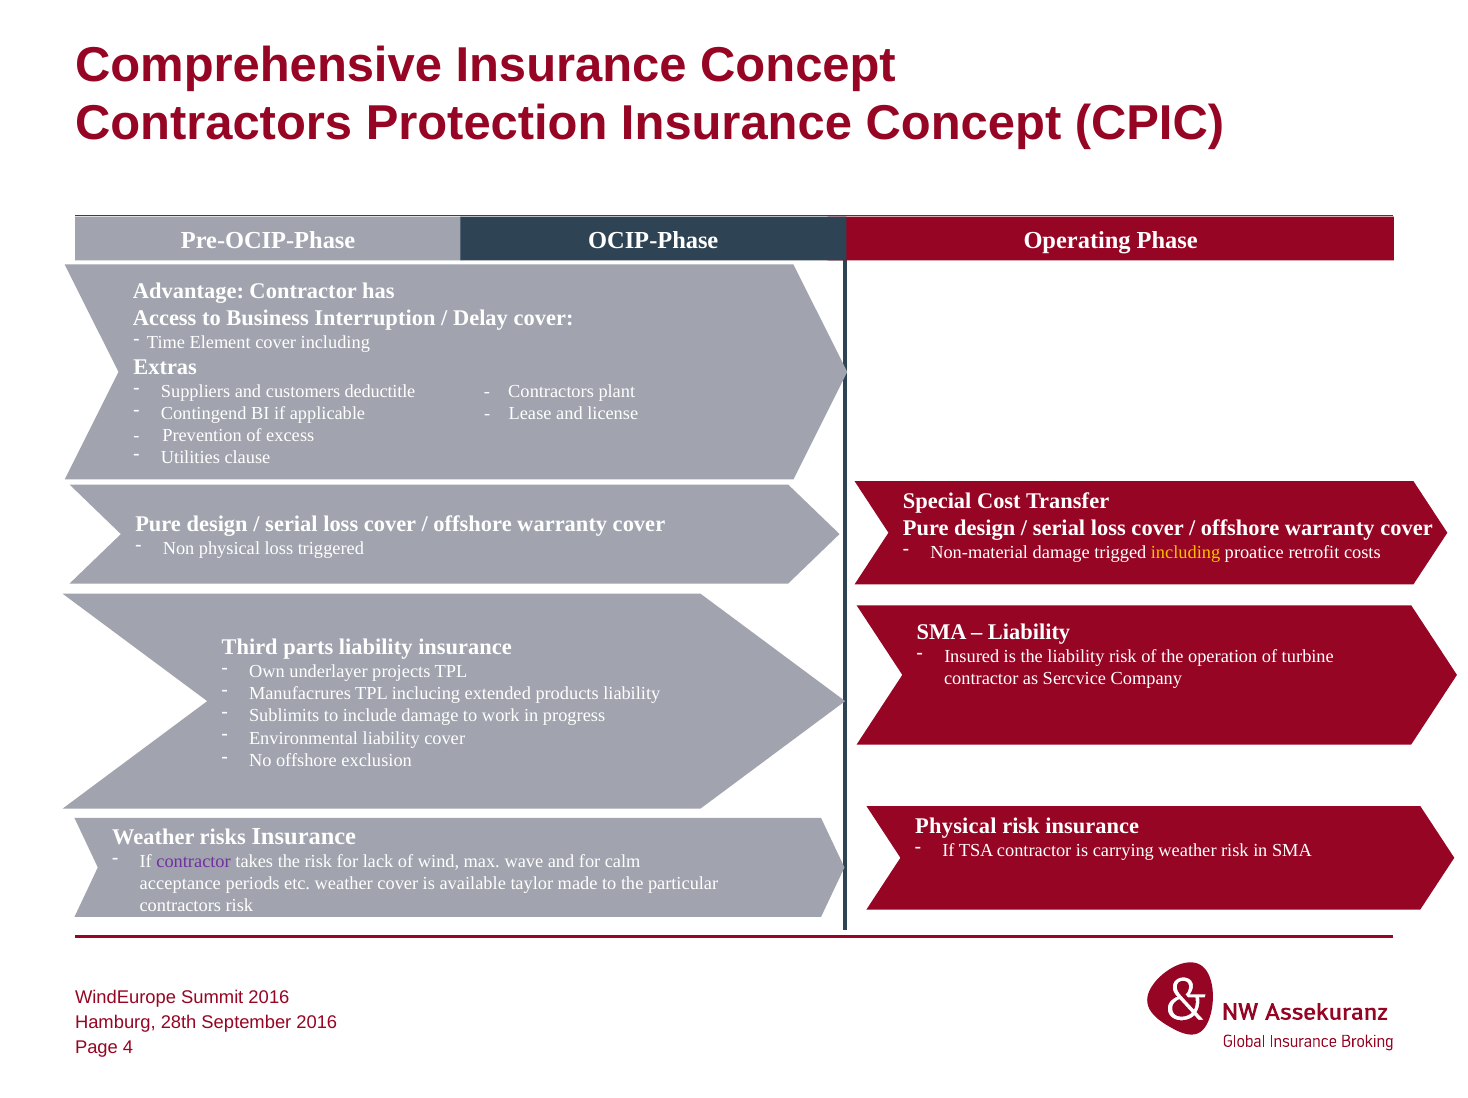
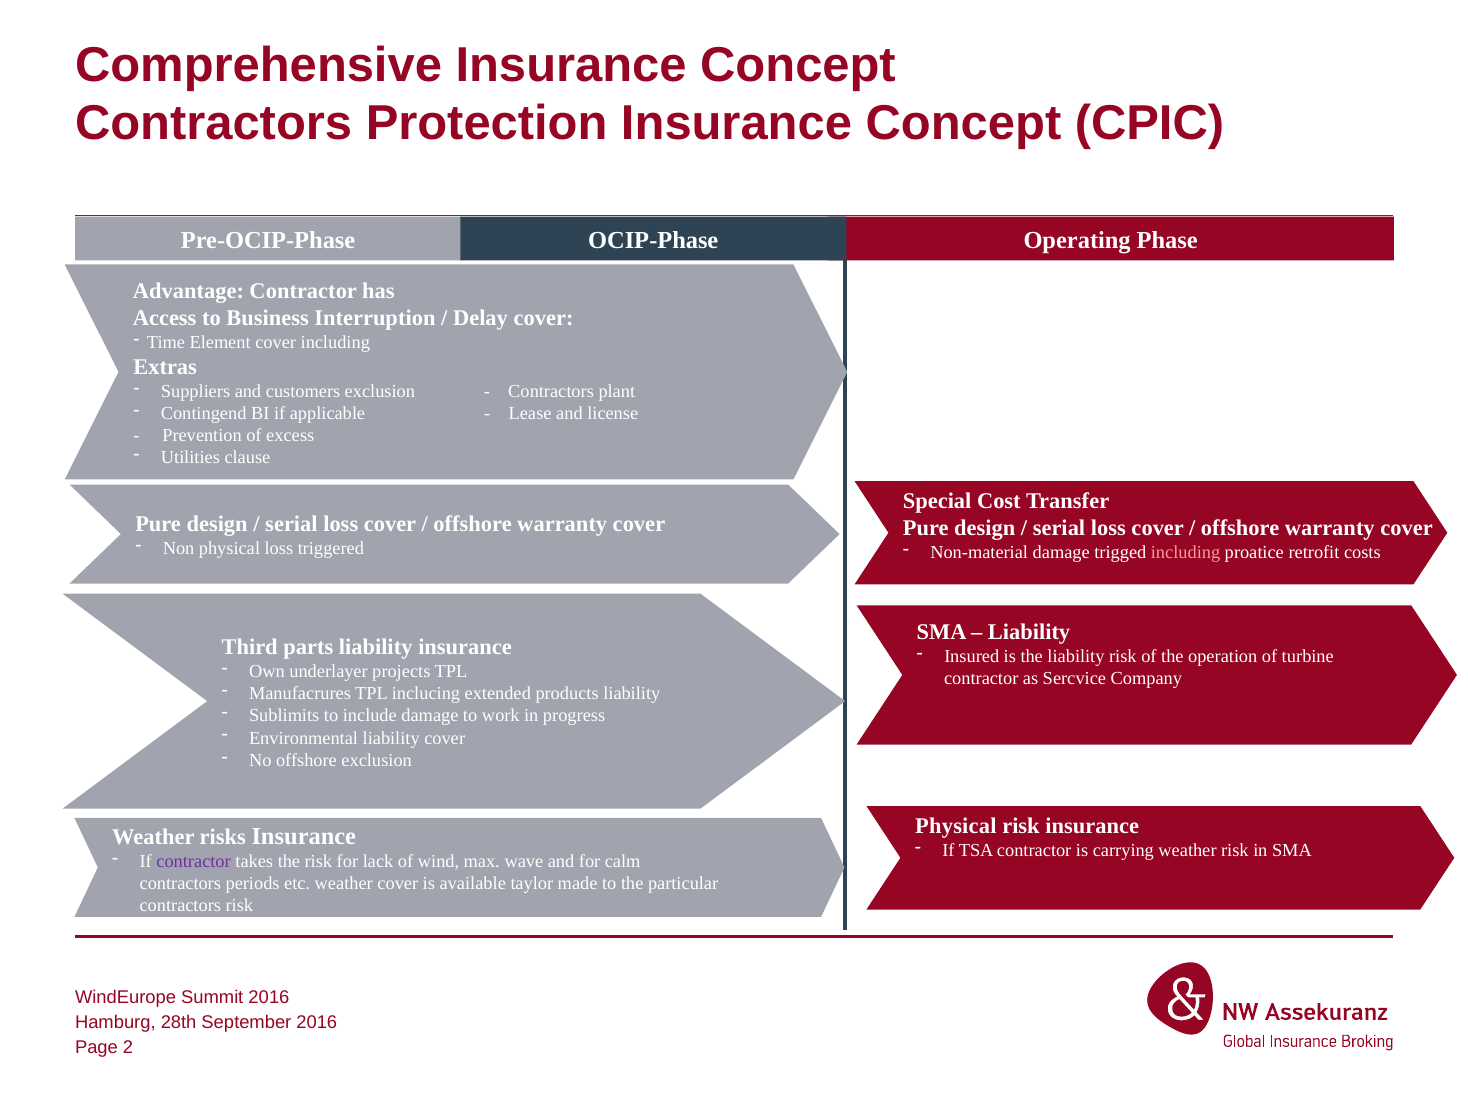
customers deductitle: deductitle -> exclusion
including at (1186, 552) colour: yellow -> pink
acceptance at (180, 884): acceptance -> contractors
4: 4 -> 2
